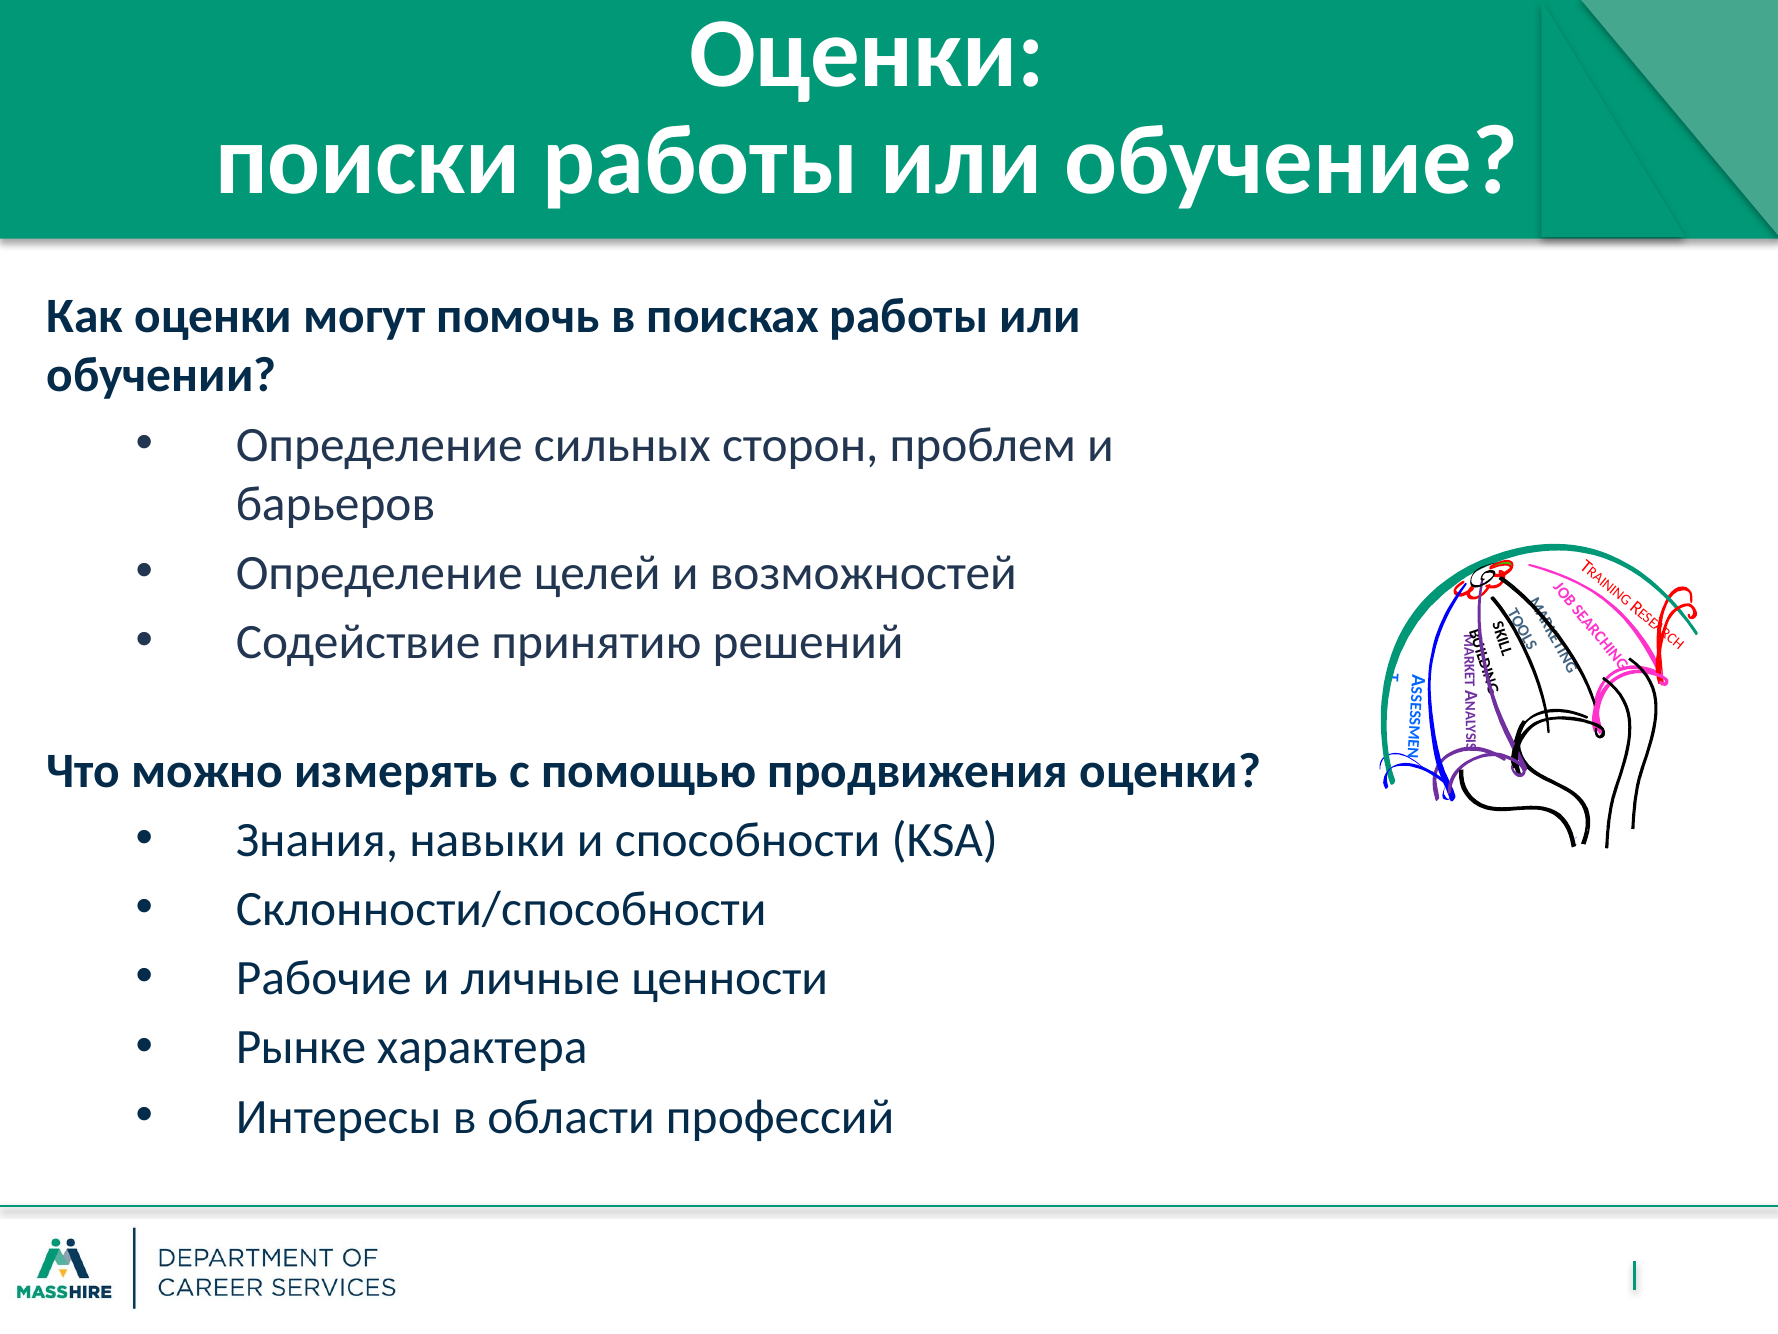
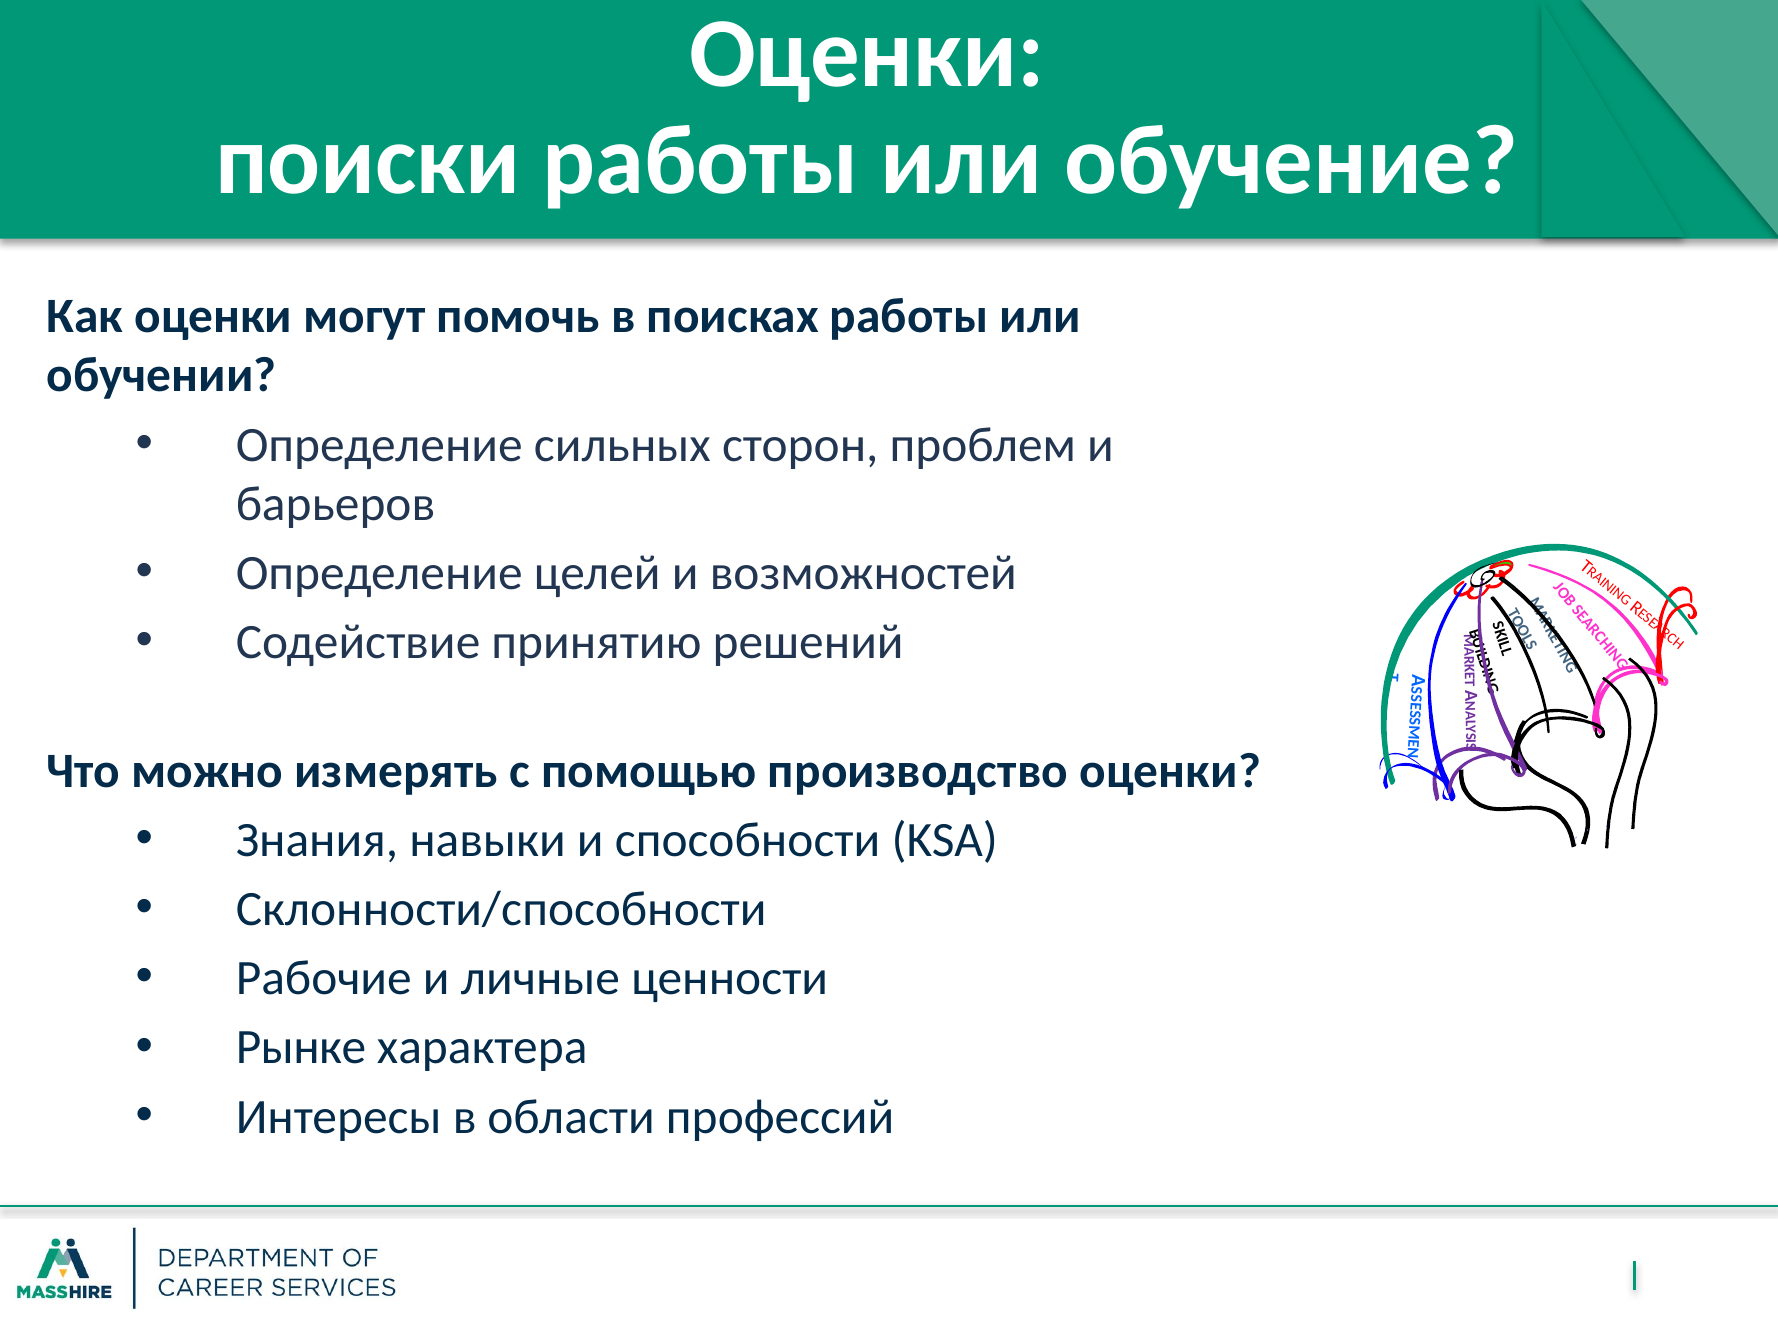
продвижения: продвижения -> производство
